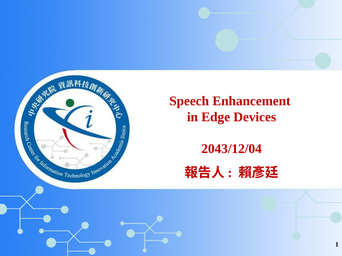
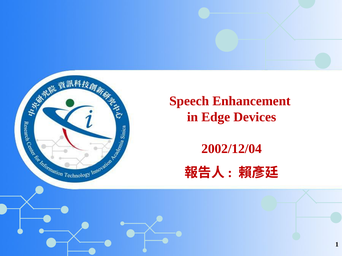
2043/12/04: 2043/12/04 -> 2002/12/04
